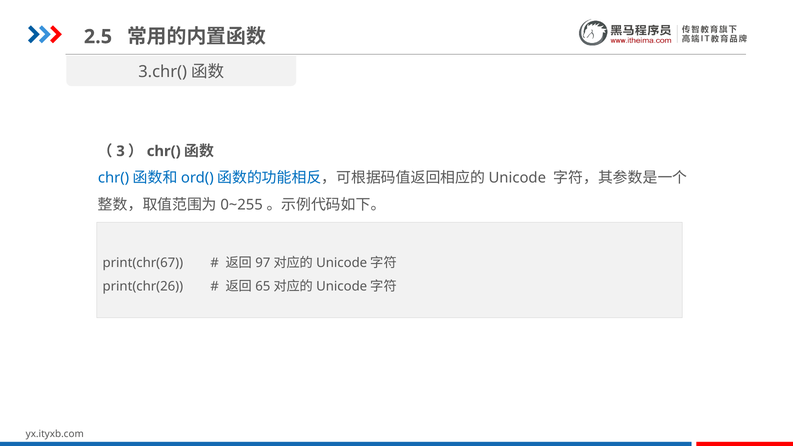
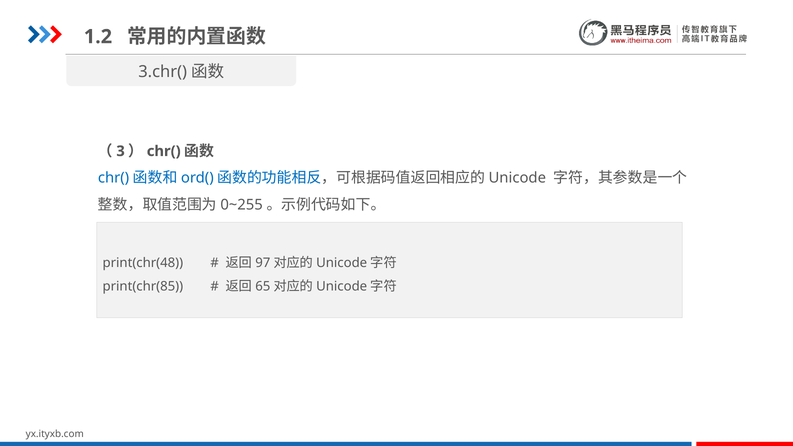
2.5: 2.5 -> 1.2
print(chr(67: print(chr(67 -> print(chr(48
print(chr(26: print(chr(26 -> print(chr(85
